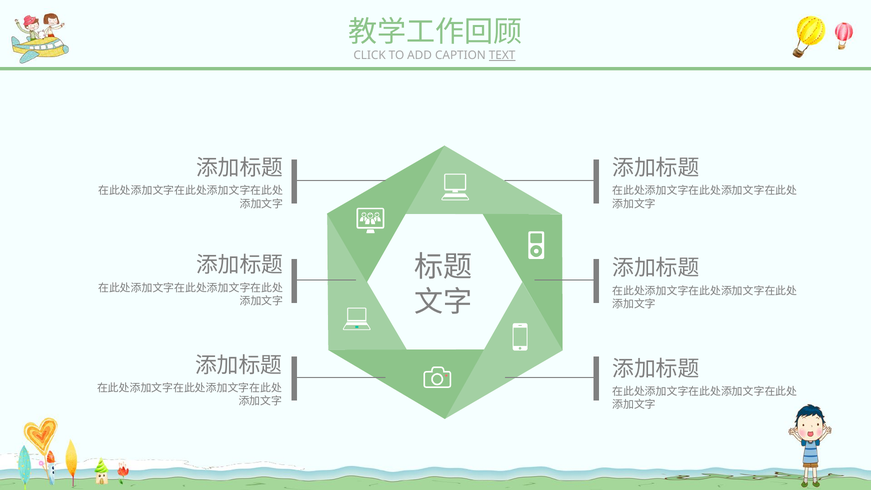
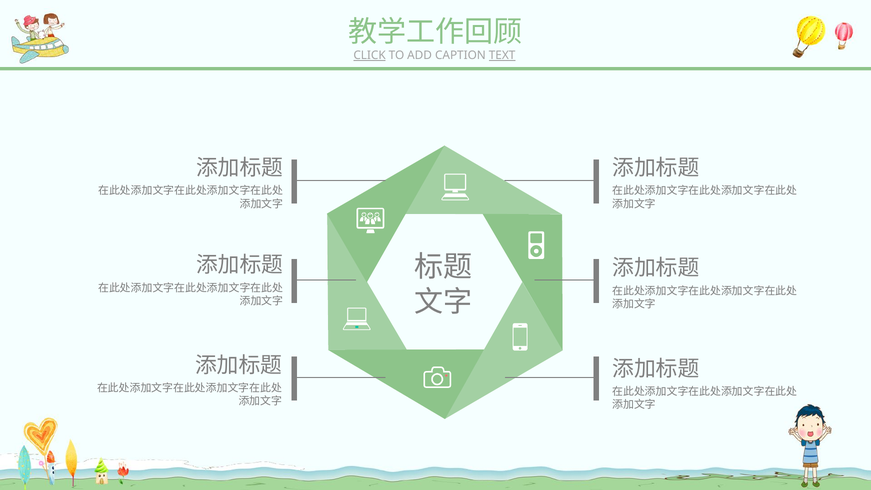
CLICK underline: none -> present
